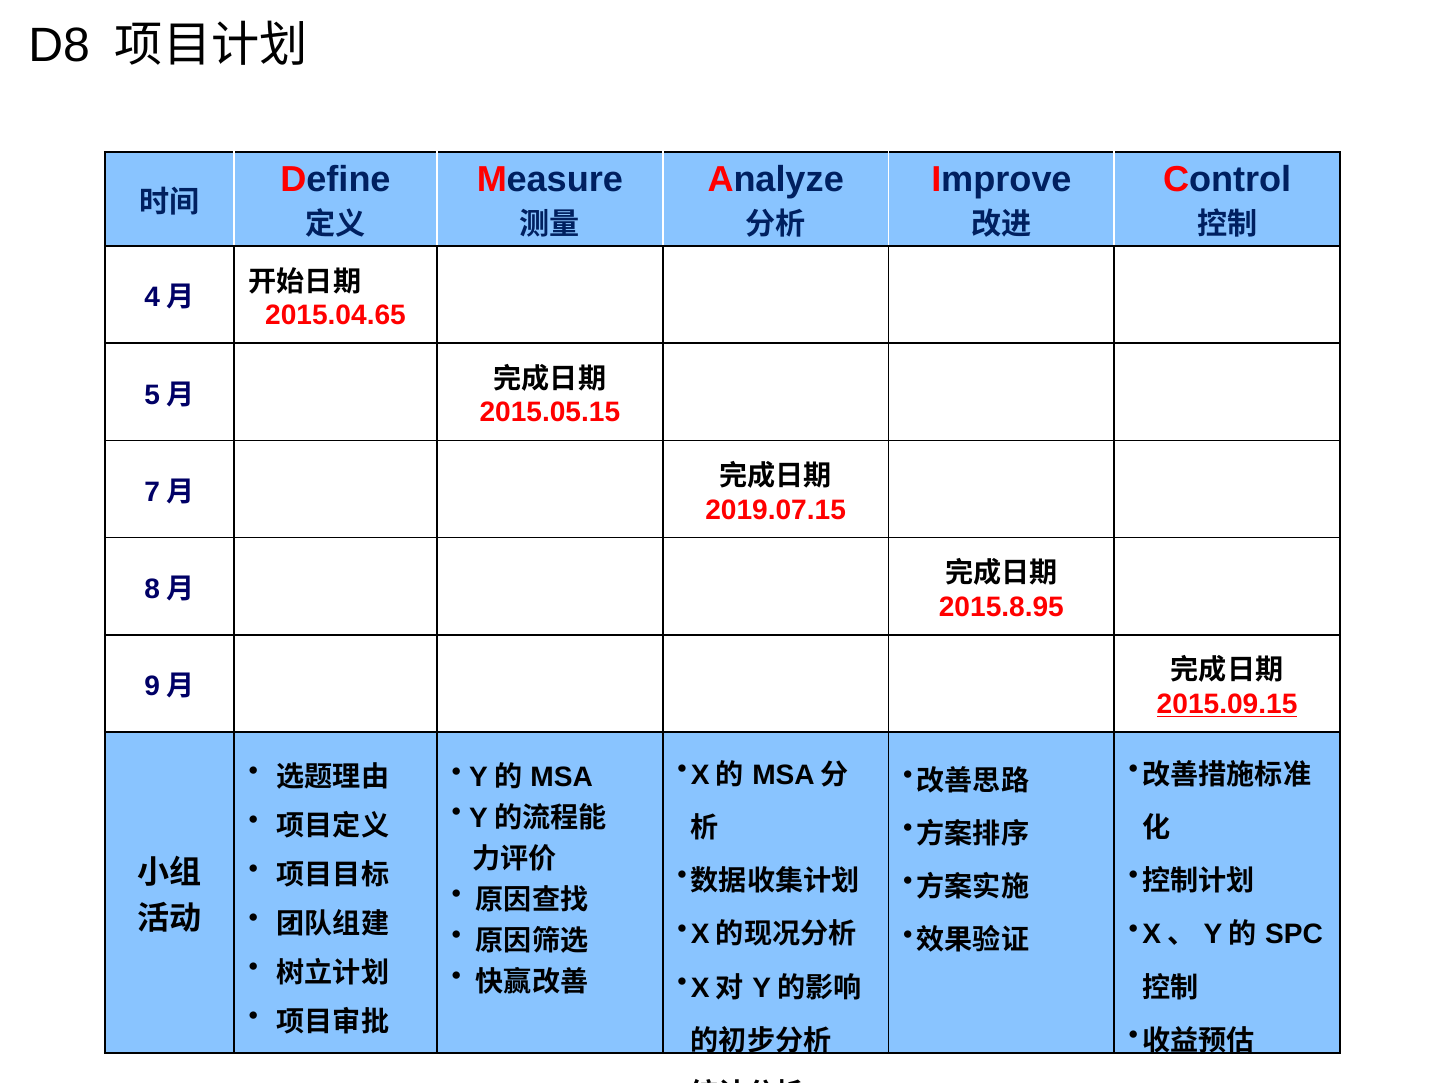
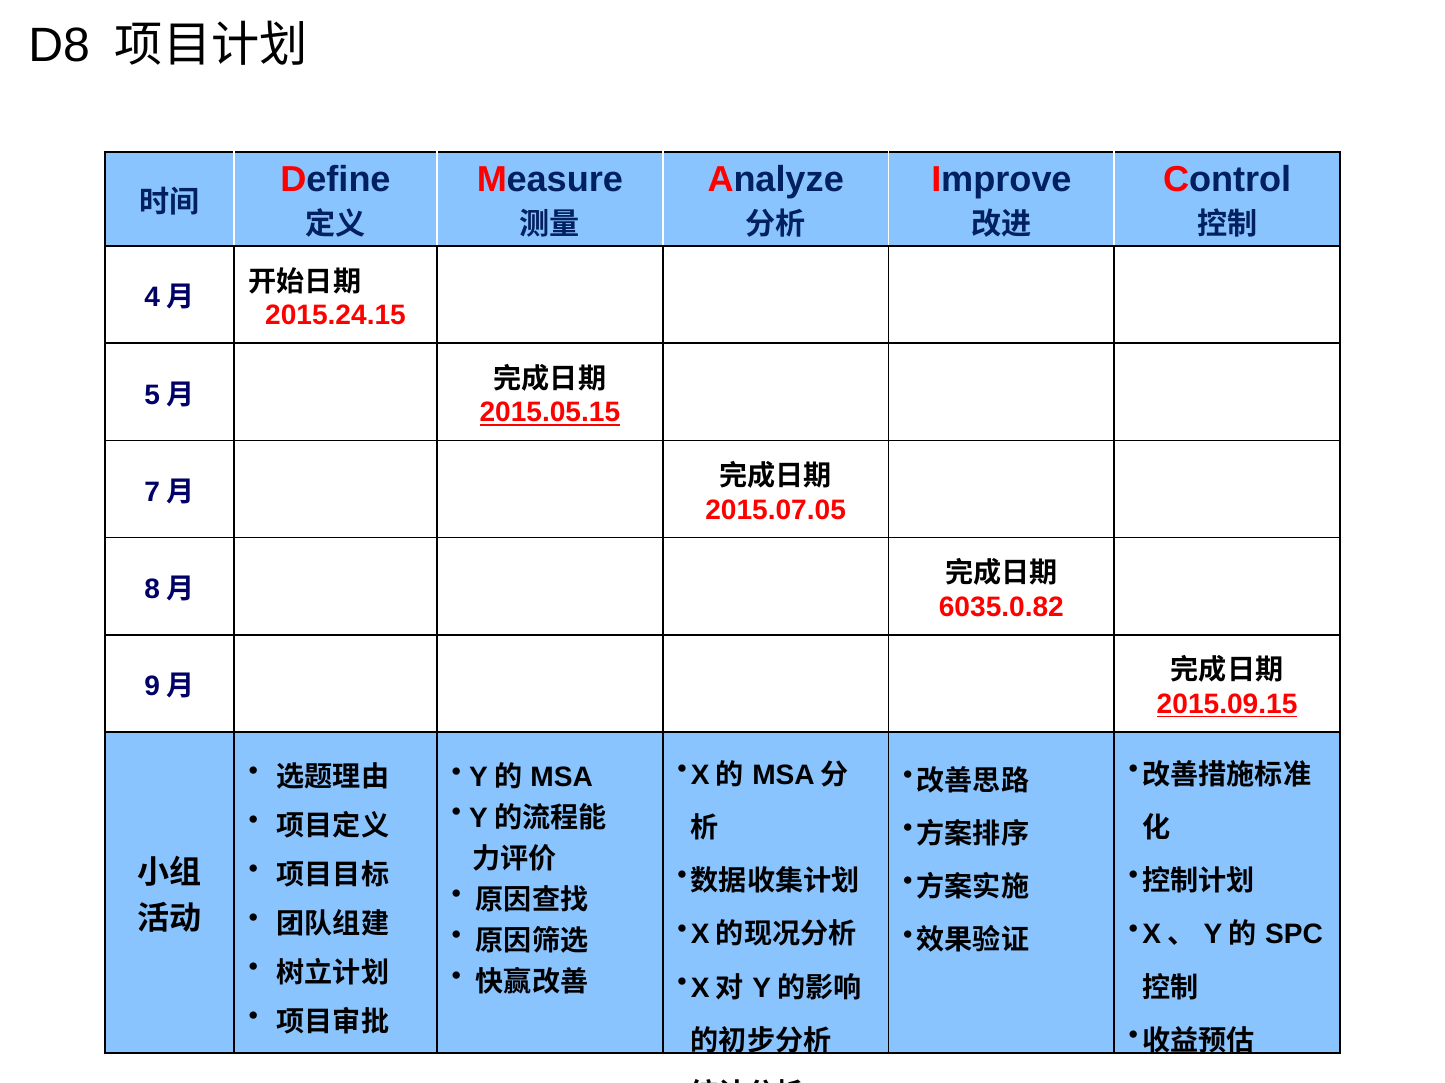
2015.04.65: 2015.04.65 -> 2015.24.15
2015.05.15 underline: none -> present
2019.07.15: 2019.07.15 -> 2015.07.05
2015.8.95: 2015.8.95 -> 6035.0.82
